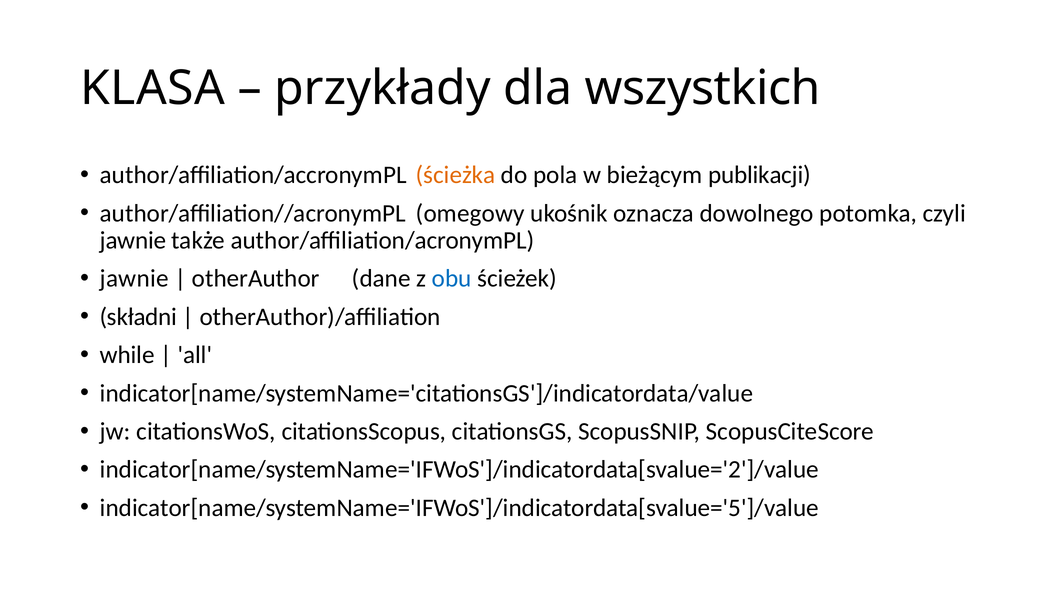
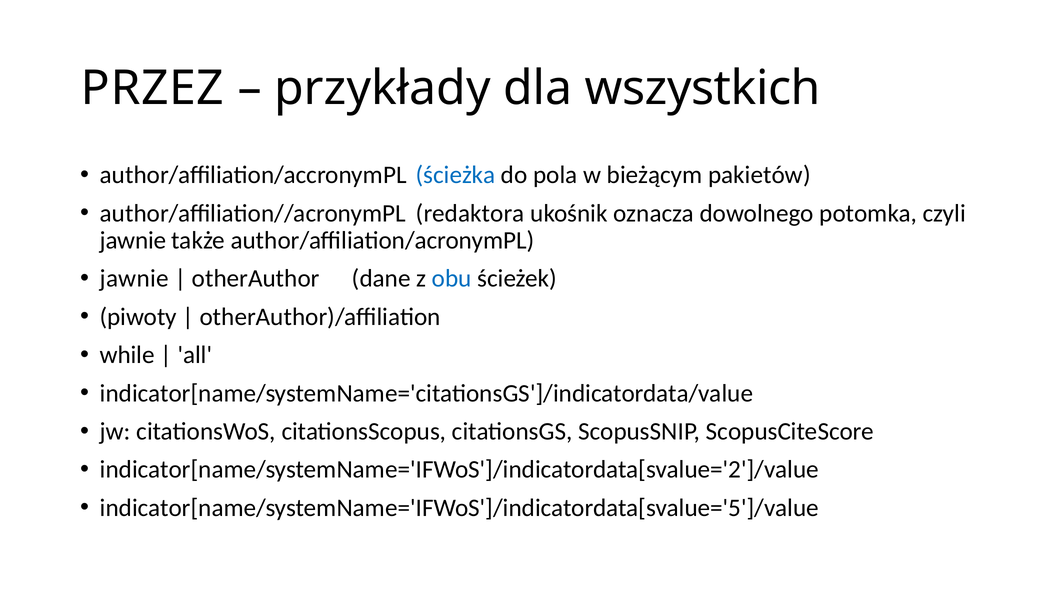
KLASA: KLASA -> PRZEZ
ścieżka colour: orange -> blue
publikacji: publikacji -> pakietów
omegowy: omegowy -> redaktora
składni: składni -> piwoty
